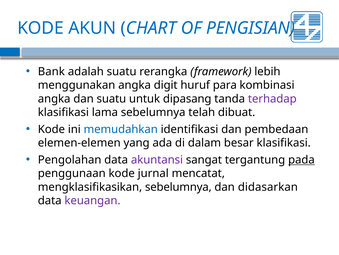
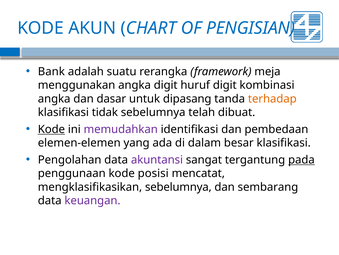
lebih: lebih -> meja
huruf para: para -> digit
dan suatu: suatu -> dasar
terhadap colour: purple -> orange
lama: lama -> tidak
Kode at (51, 129) underline: none -> present
memudahkan colour: blue -> purple
jurnal: jurnal -> posisi
didasarkan: didasarkan -> sembarang
